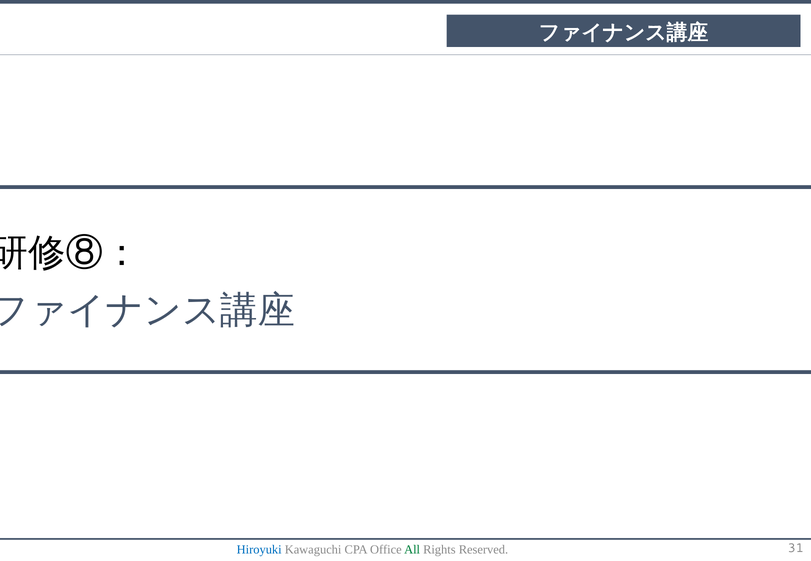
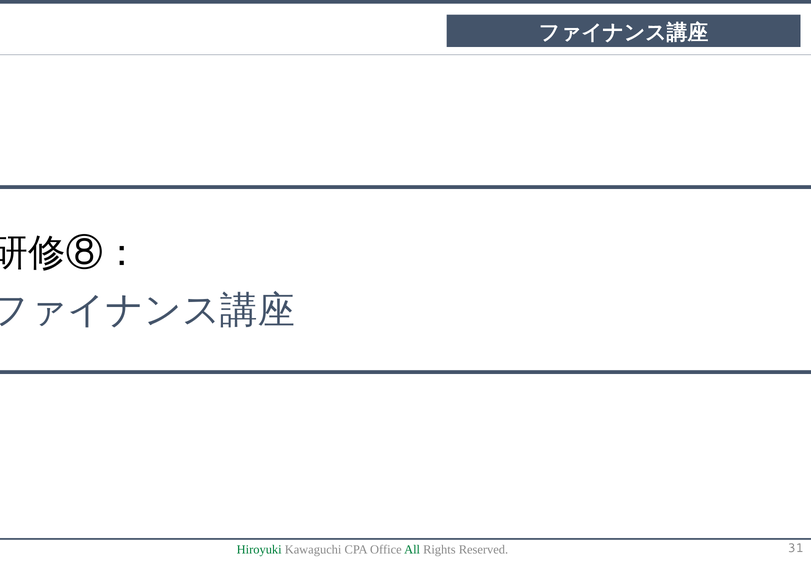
Hiroyuki colour: blue -> green
